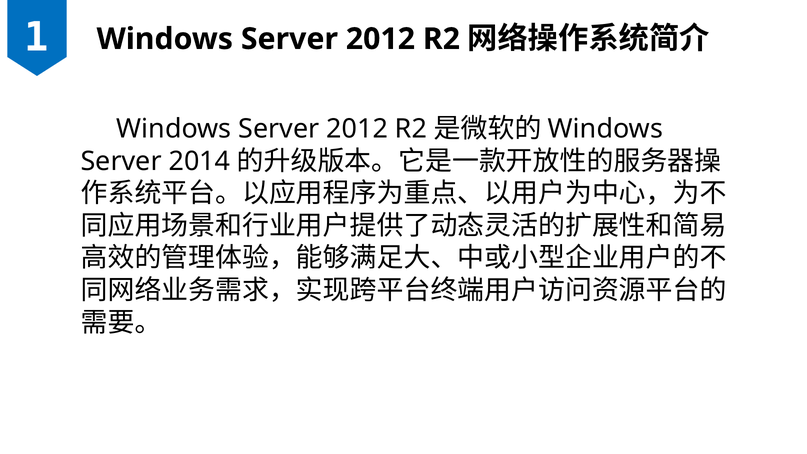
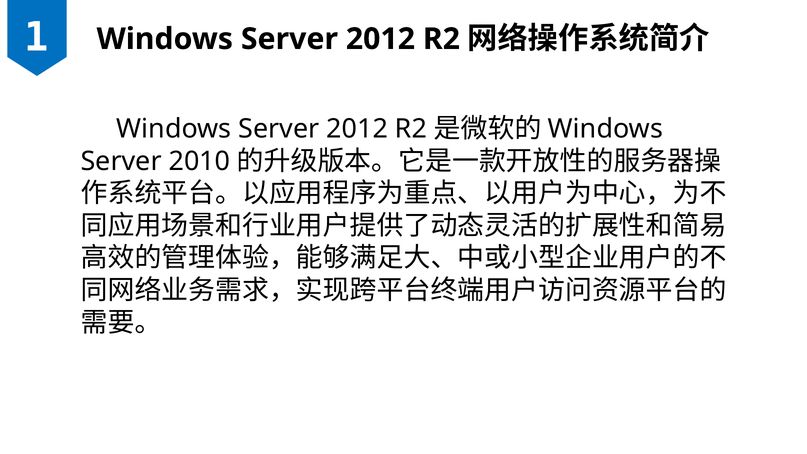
2014: 2014 -> 2010
